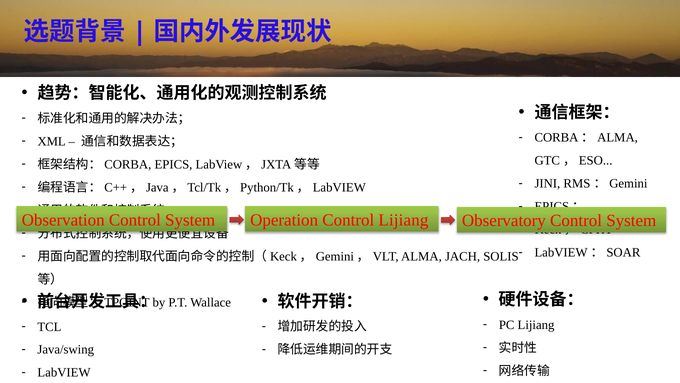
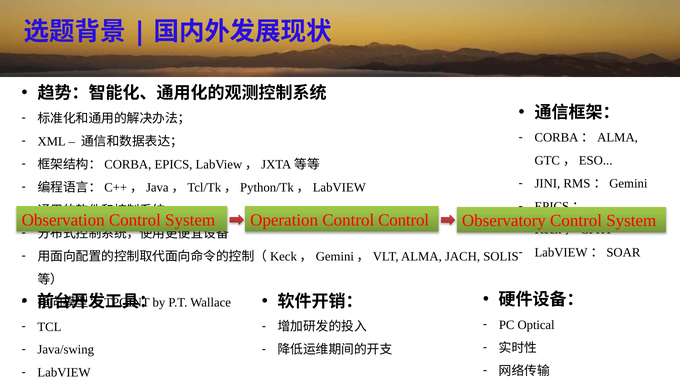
Control Lijiang: Lijiang -> Control
PC Lijiang: Lijiang -> Optical
